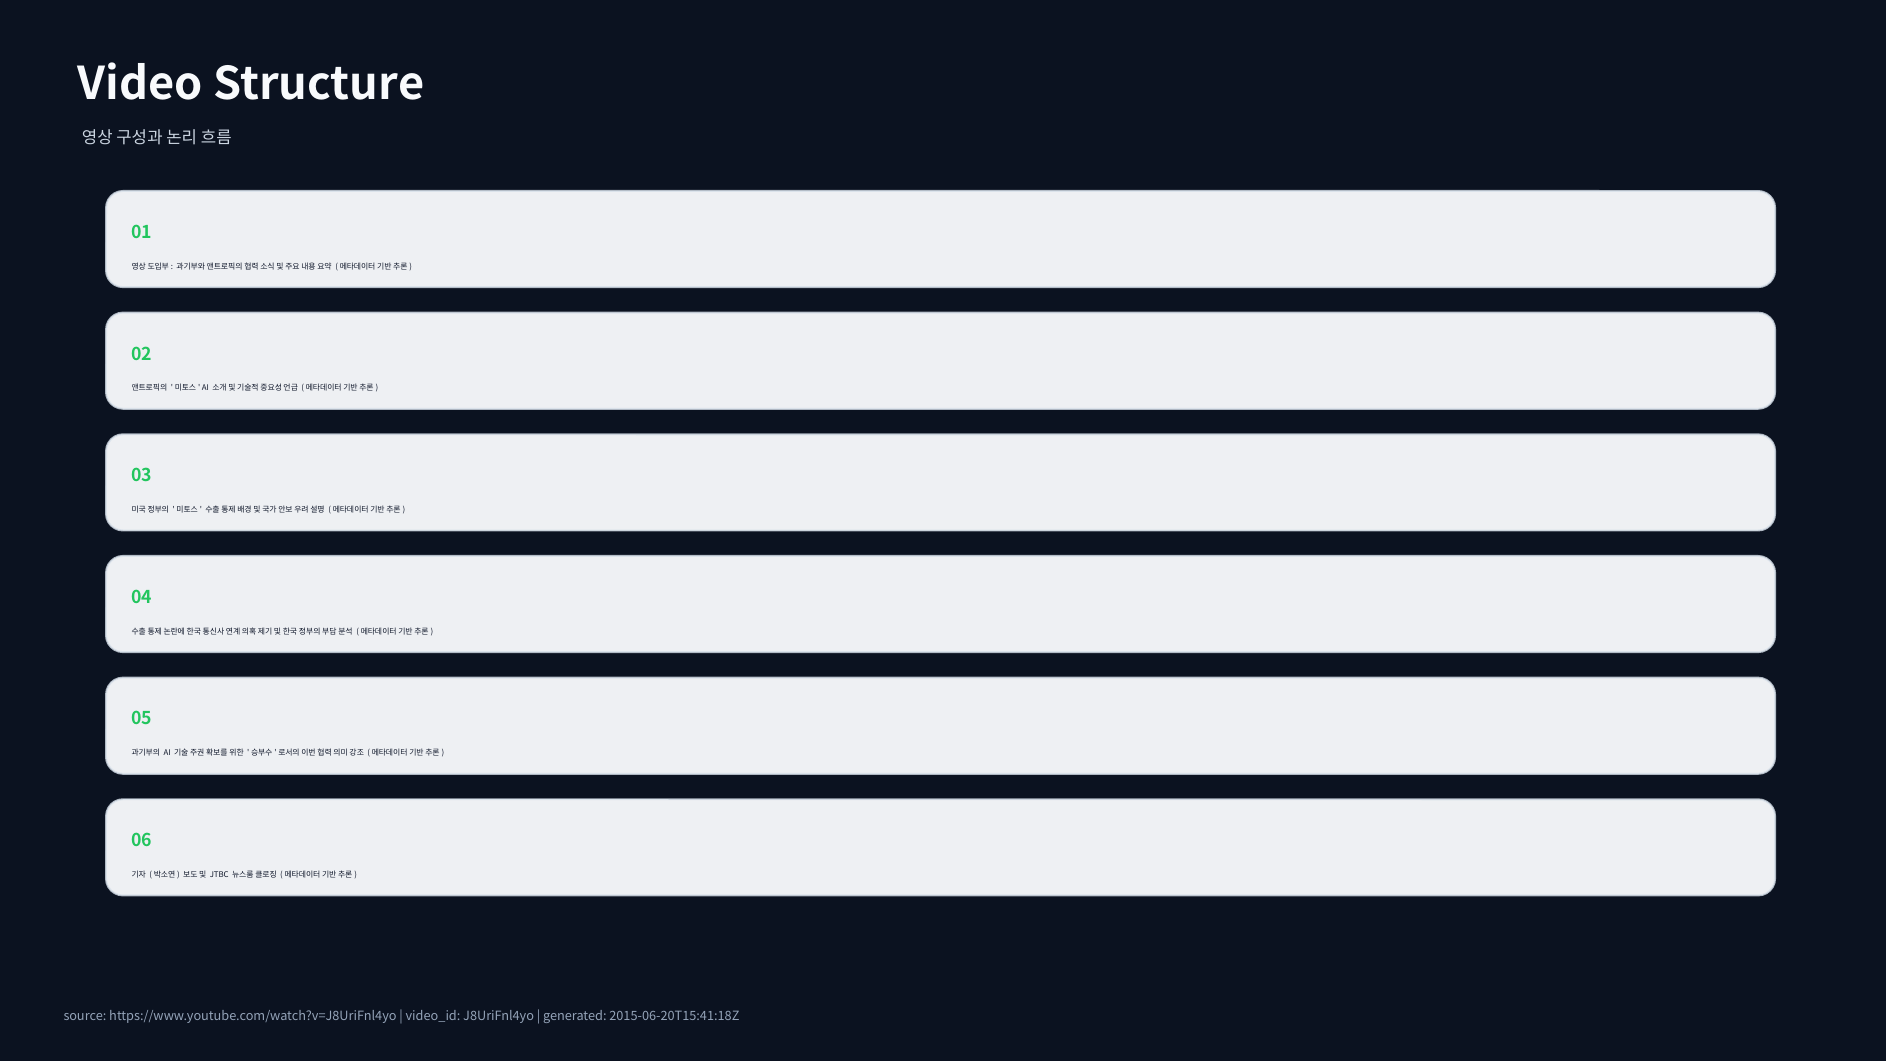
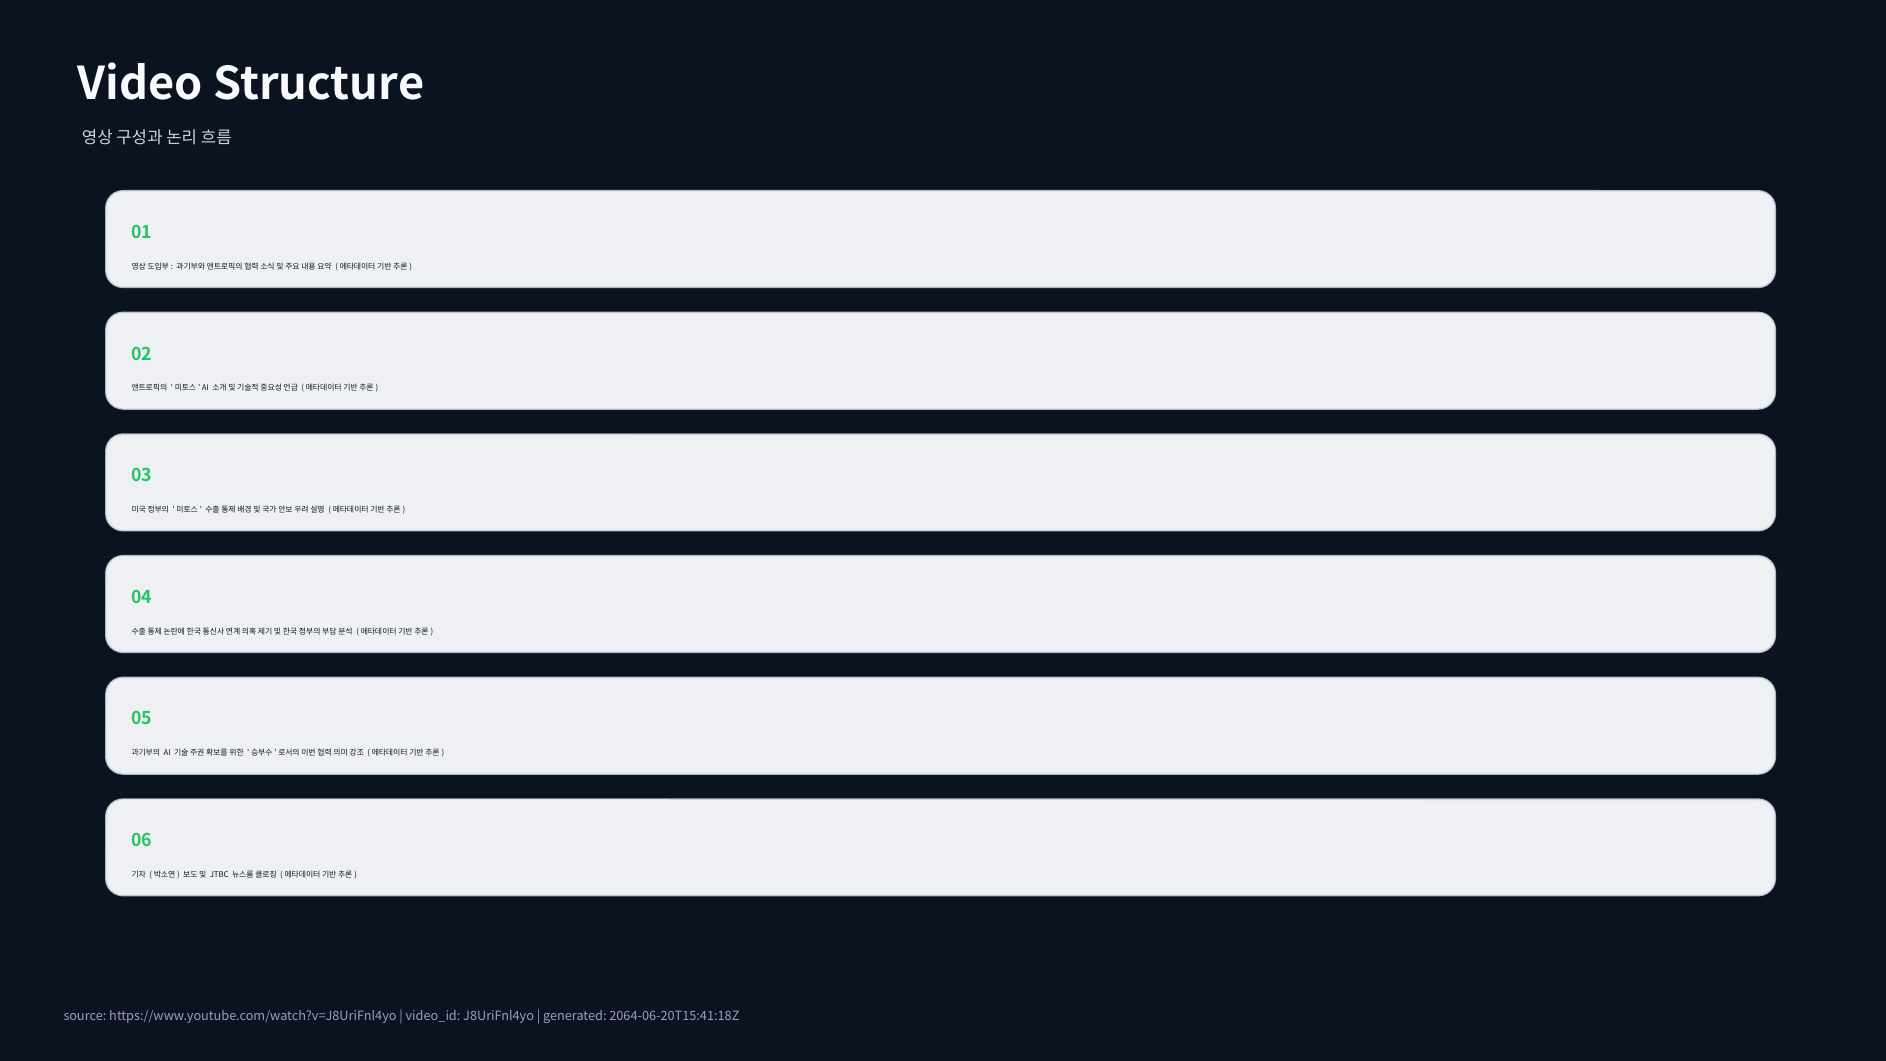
2015-06-20T15:41:18Z: 2015-06-20T15:41:18Z -> 2064-06-20T15:41:18Z
